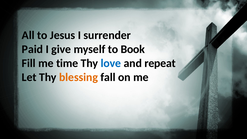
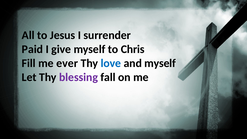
Book: Book -> Chris
time: time -> ever
and repeat: repeat -> myself
blessing colour: orange -> purple
